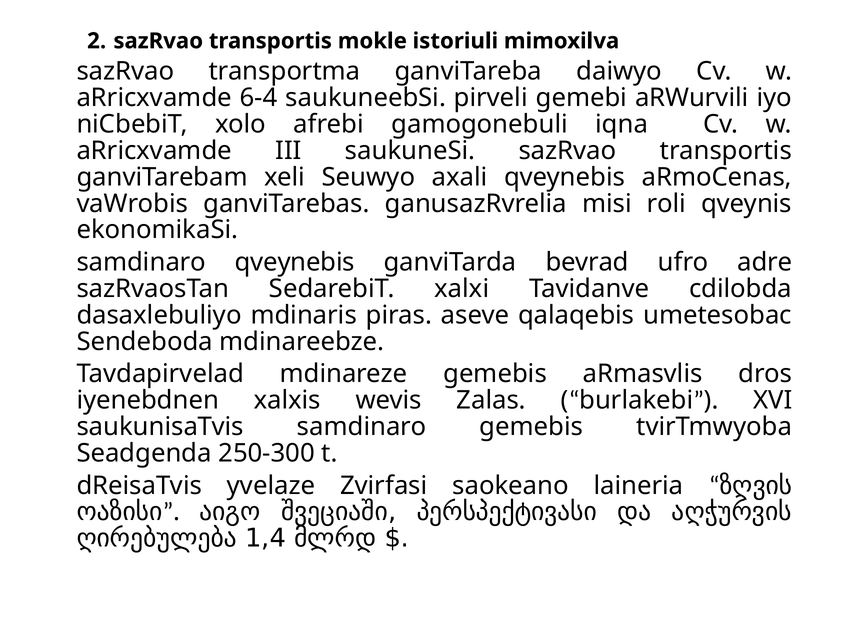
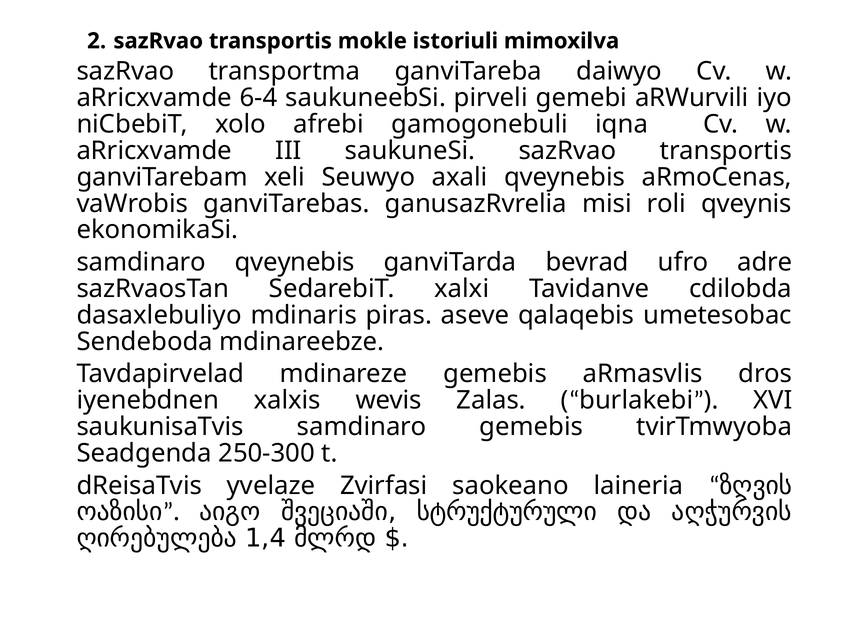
პერსპექტივასი: პერსპექტივასი -> სტრუქტურული
